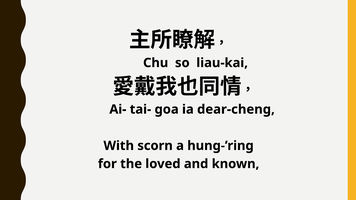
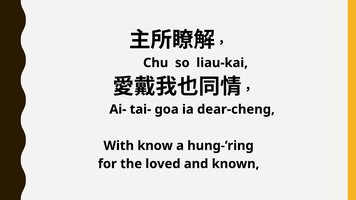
scorn: scorn -> know
